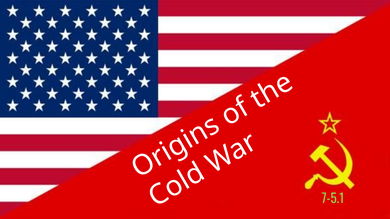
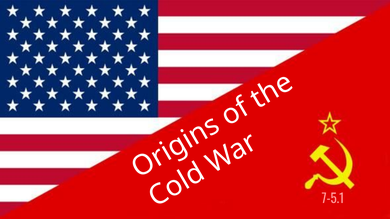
7-5.1 colour: light green -> pink
